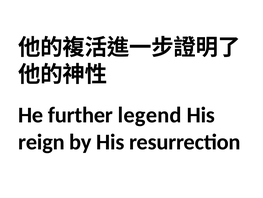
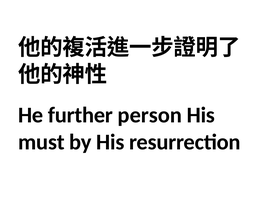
legend: legend -> person
reign: reign -> must
